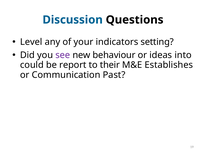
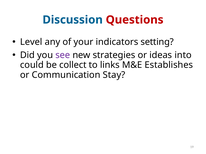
Questions colour: black -> red
behaviour: behaviour -> strategies
report: report -> collect
their: their -> links
Past: Past -> Stay
